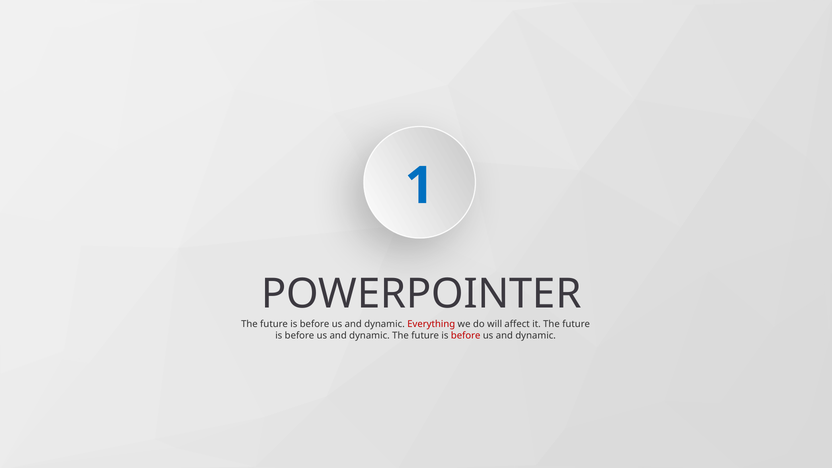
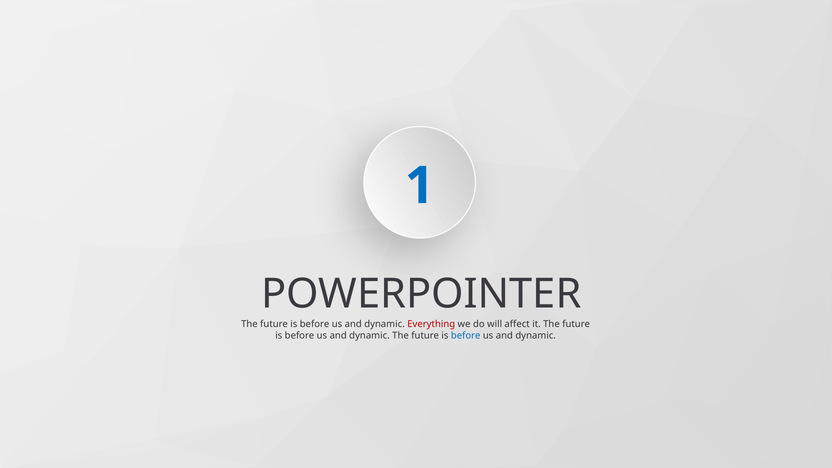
before at (466, 336) colour: red -> blue
